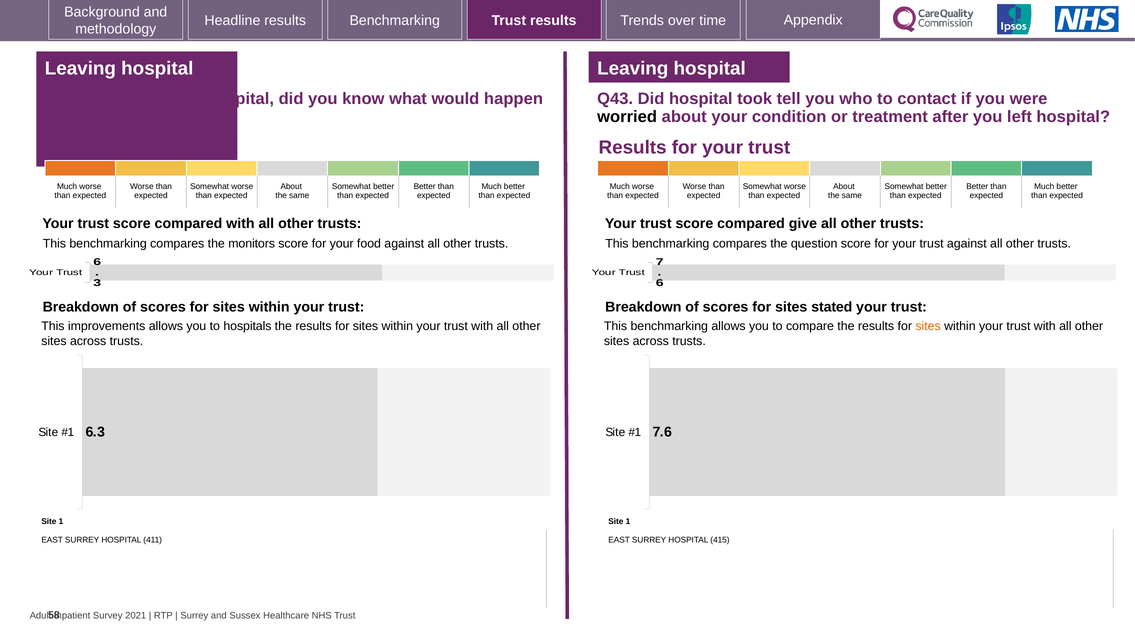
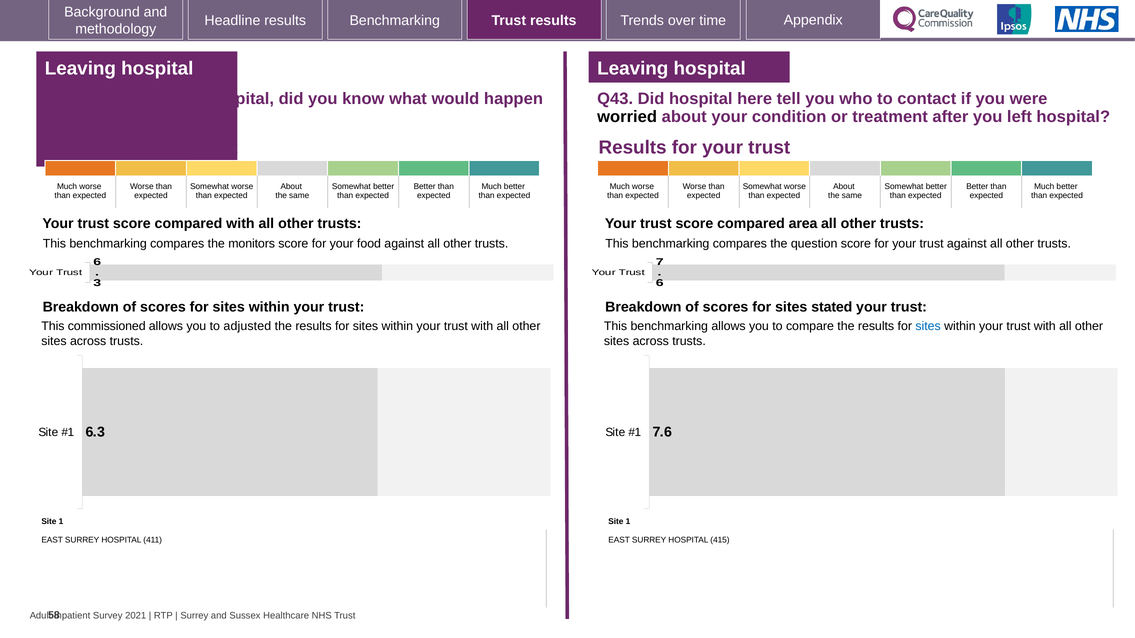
took: took -> here
give: give -> area
improvements: improvements -> commissioned
hospitals: hospitals -> adjusted
sites at (928, 326) colour: orange -> blue
